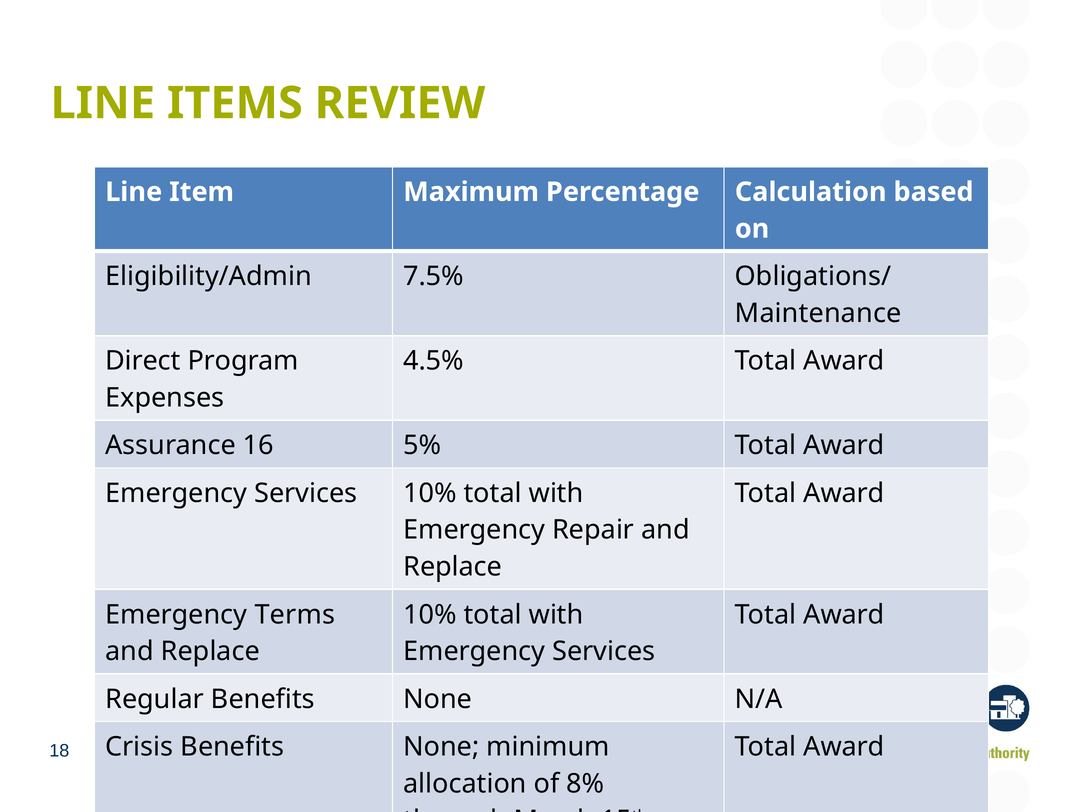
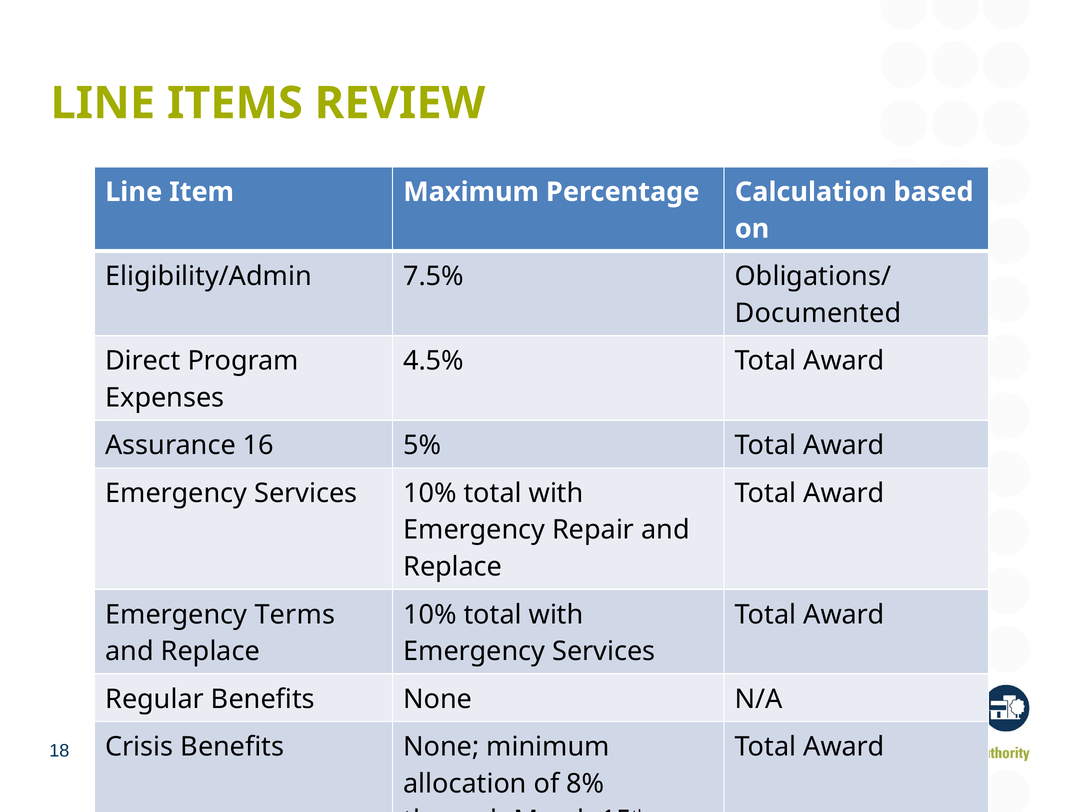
Maintenance: Maintenance -> Documented
